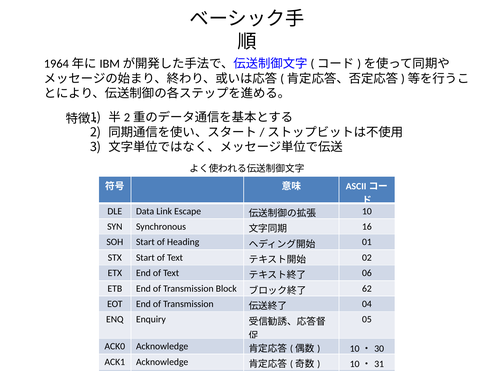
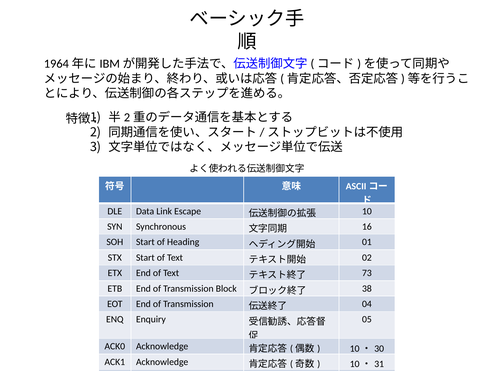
06: 06 -> 73
62: 62 -> 38
